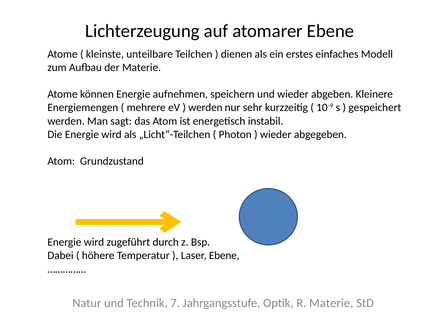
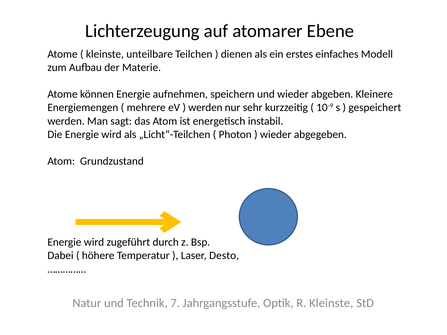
Laser Ebene: Ebene -> Desto
R Materie: Materie -> Kleinste
